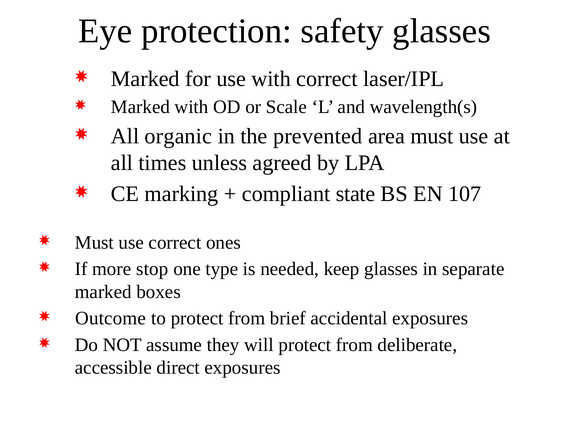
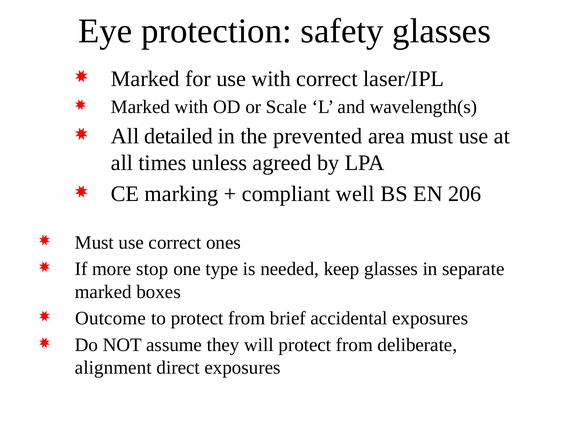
organic: organic -> detailed
state: state -> well
107: 107 -> 206
accessible: accessible -> alignment
